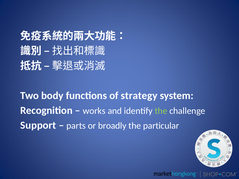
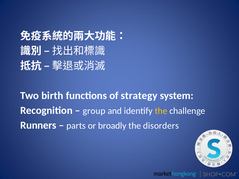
body: body -> birth
works: works -> group
the at (161, 111) colour: light green -> yellow
Support: Support -> Runners
particular: particular -> disorders
